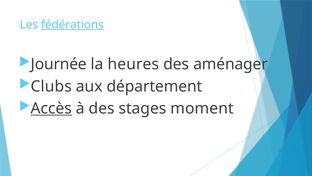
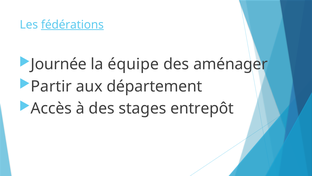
heures: heures -> équipe
Clubs: Clubs -> Partir
Accès underline: present -> none
moment: moment -> entrepôt
